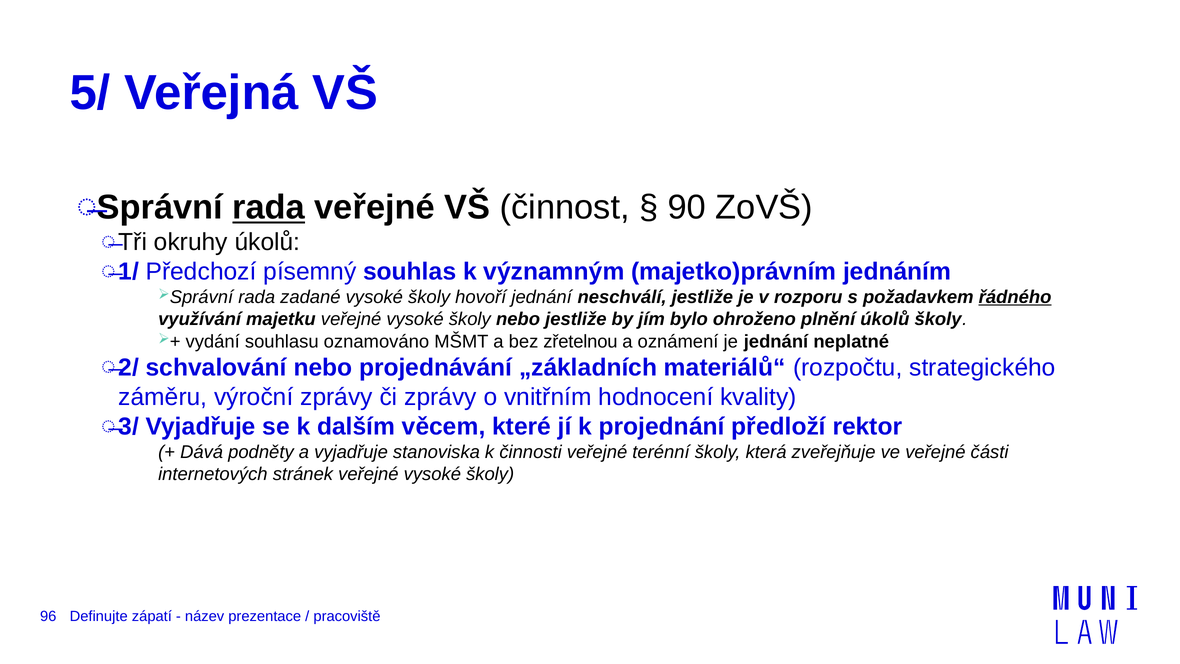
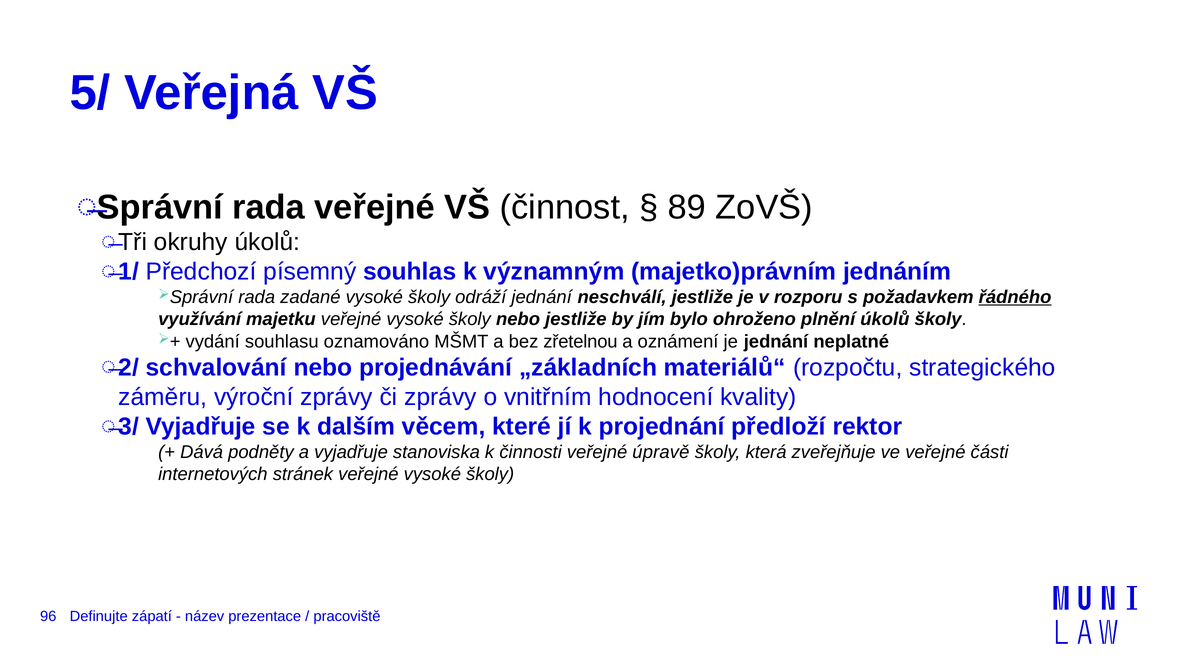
rada at (269, 207) underline: present -> none
90: 90 -> 89
hovoří: hovoří -> odráží
terénní: terénní -> úpravě
